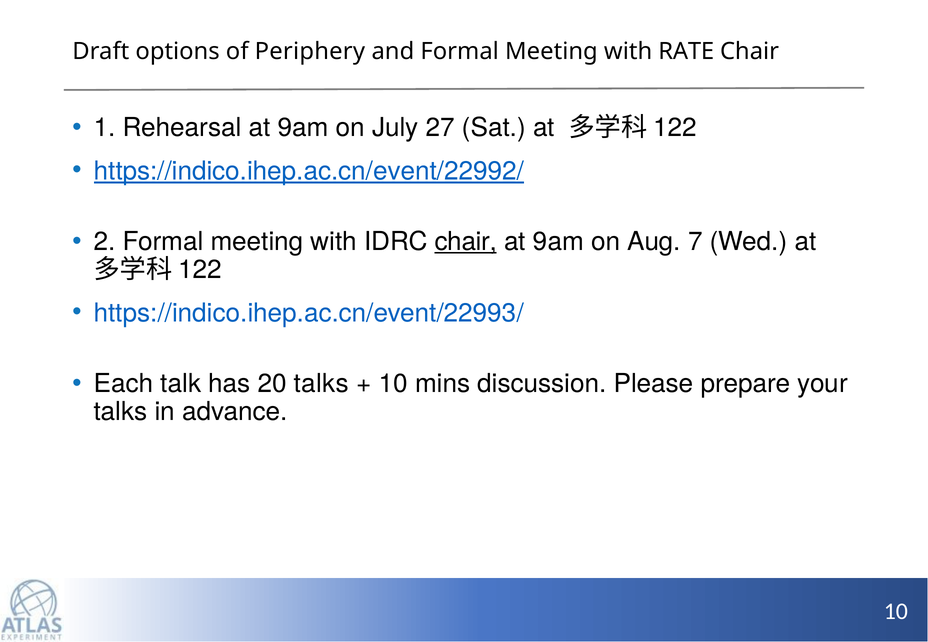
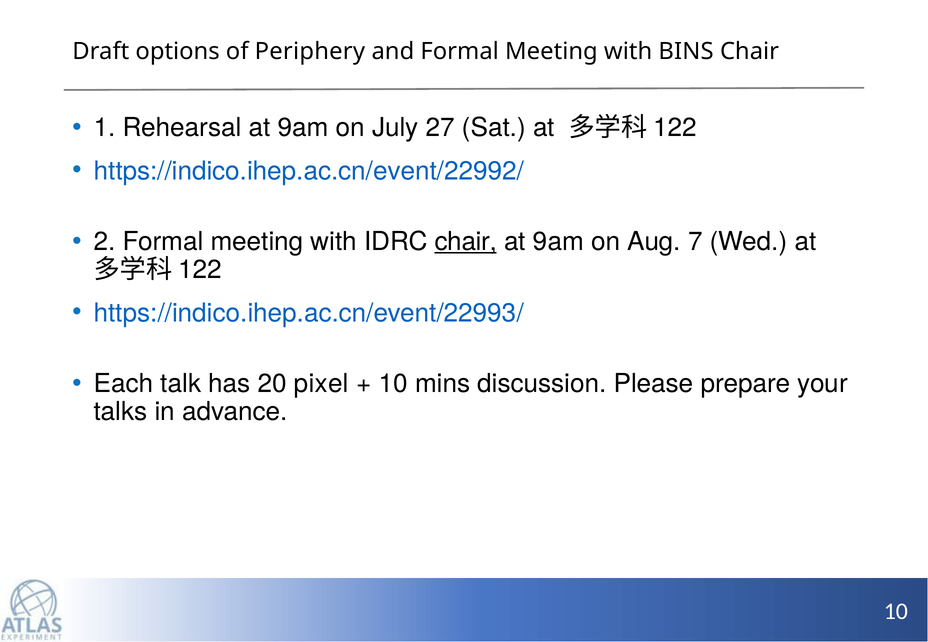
RATE: RATE -> BINS
https://indico.ihep.ac.cn/event/22992/ underline: present -> none
20 talks: talks -> pixel
